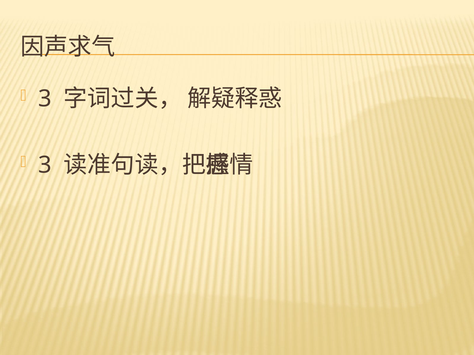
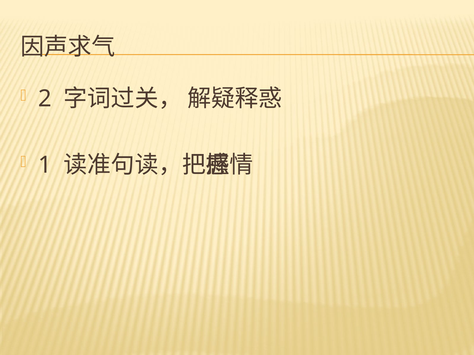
3 at (45, 99): 3 -> 2
3 at (45, 165): 3 -> 1
